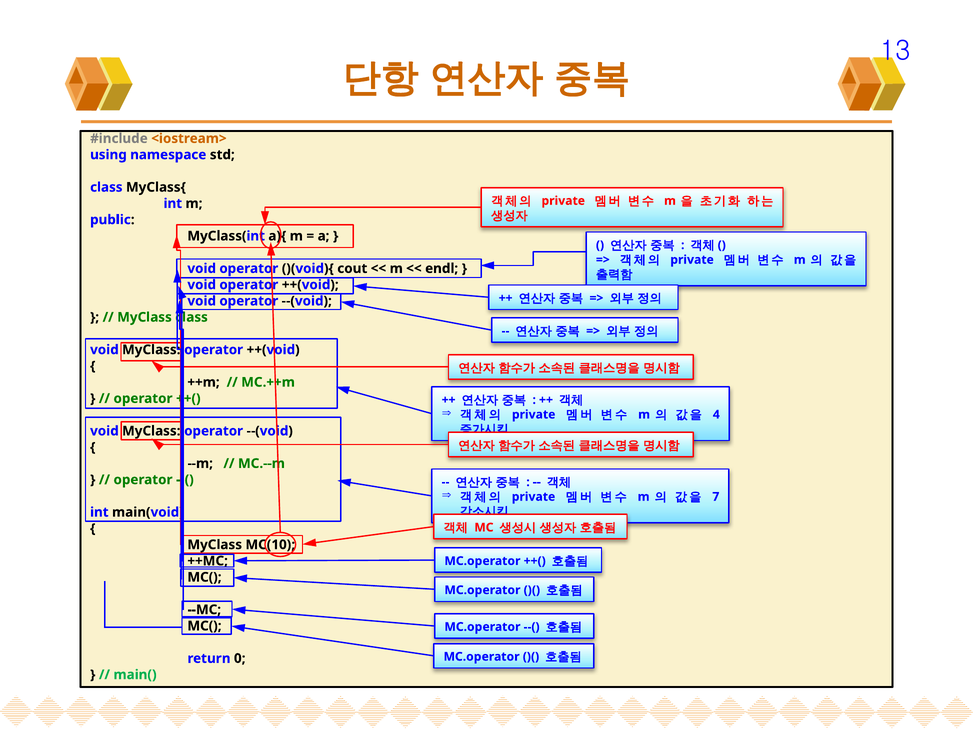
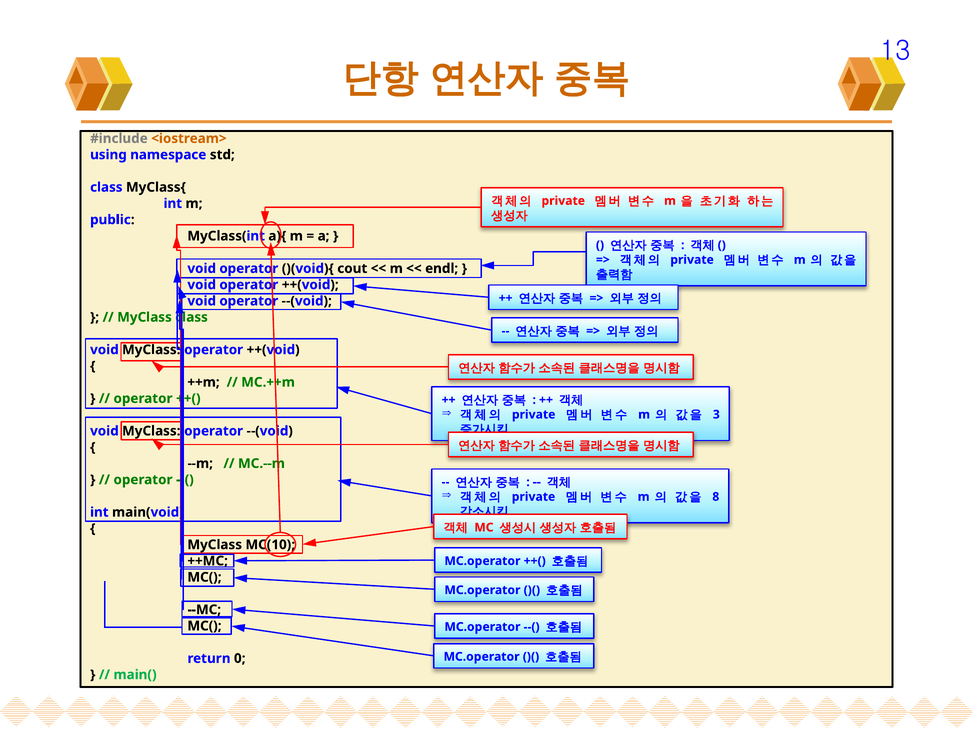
4: 4 -> 3
7: 7 -> 8
